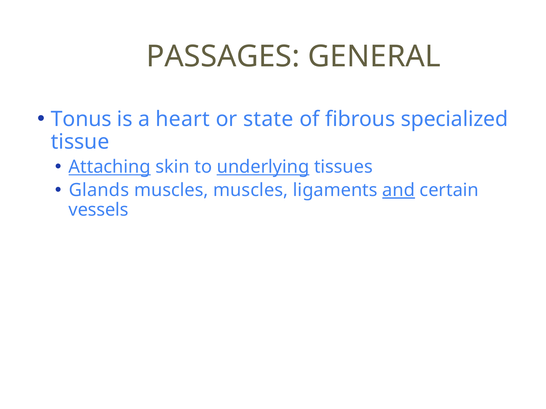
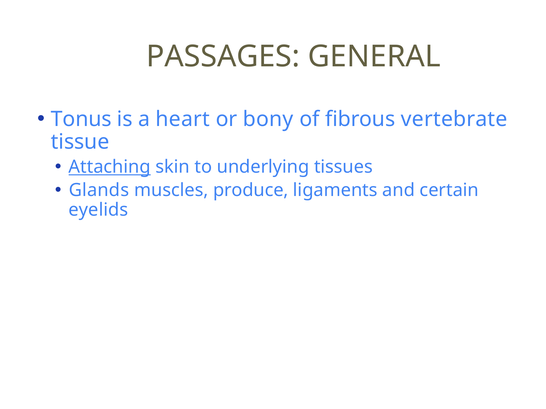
state: state -> bony
specialized: specialized -> vertebrate
underlying underline: present -> none
muscles muscles: muscles -> produce
and underline: present -> none
vessels: vessels -> eyelids
